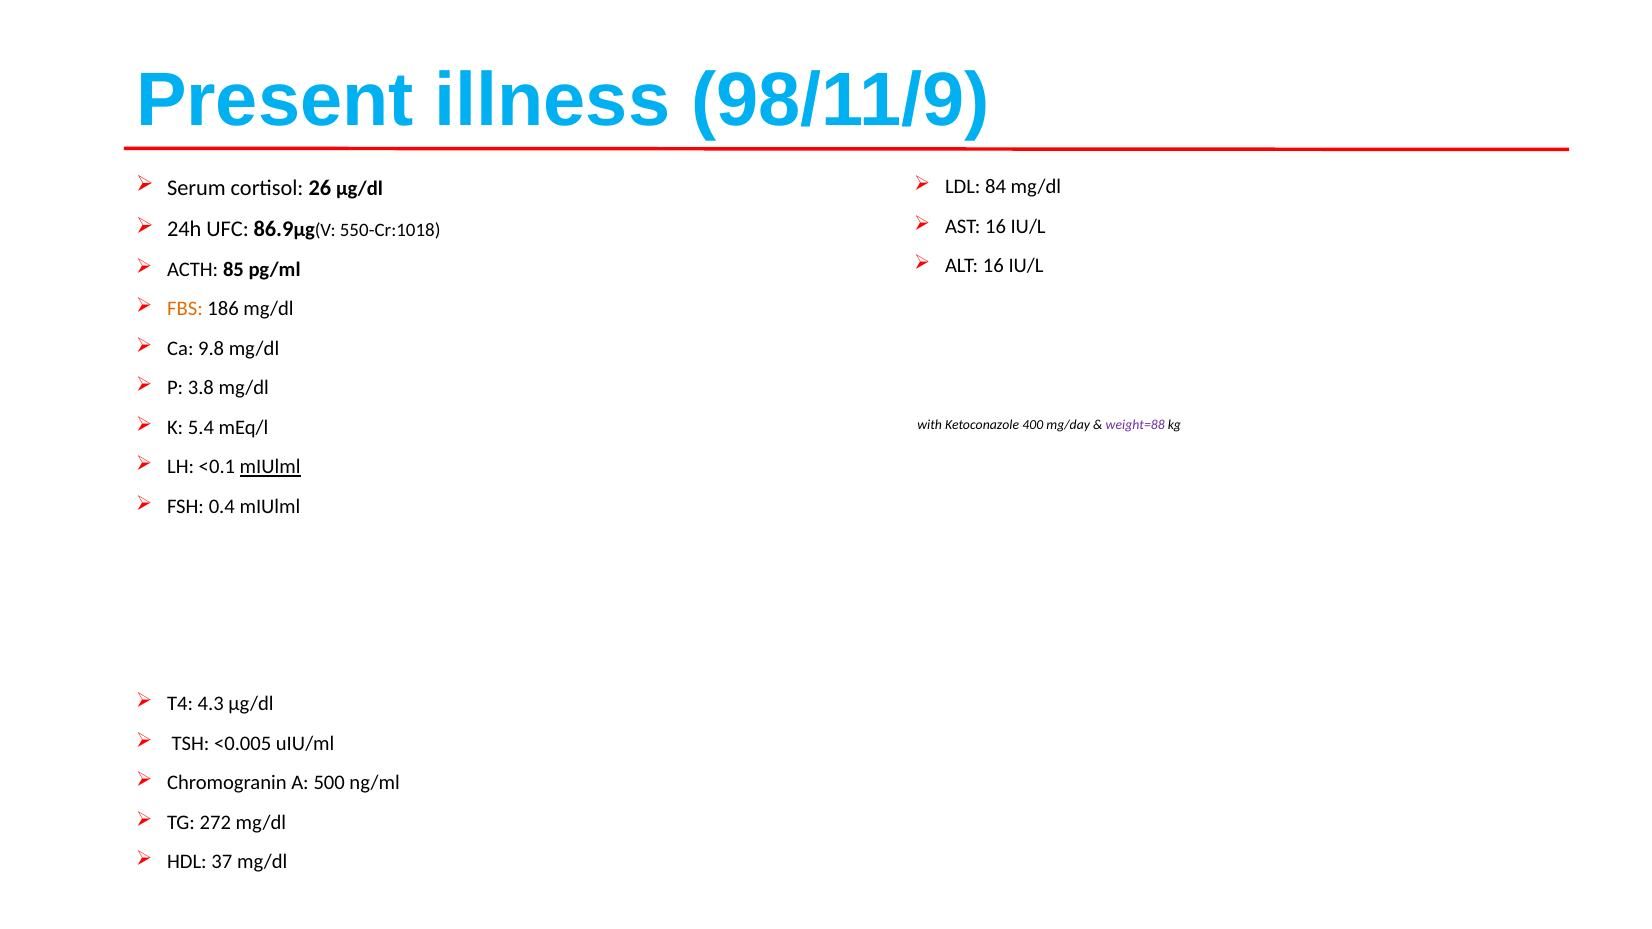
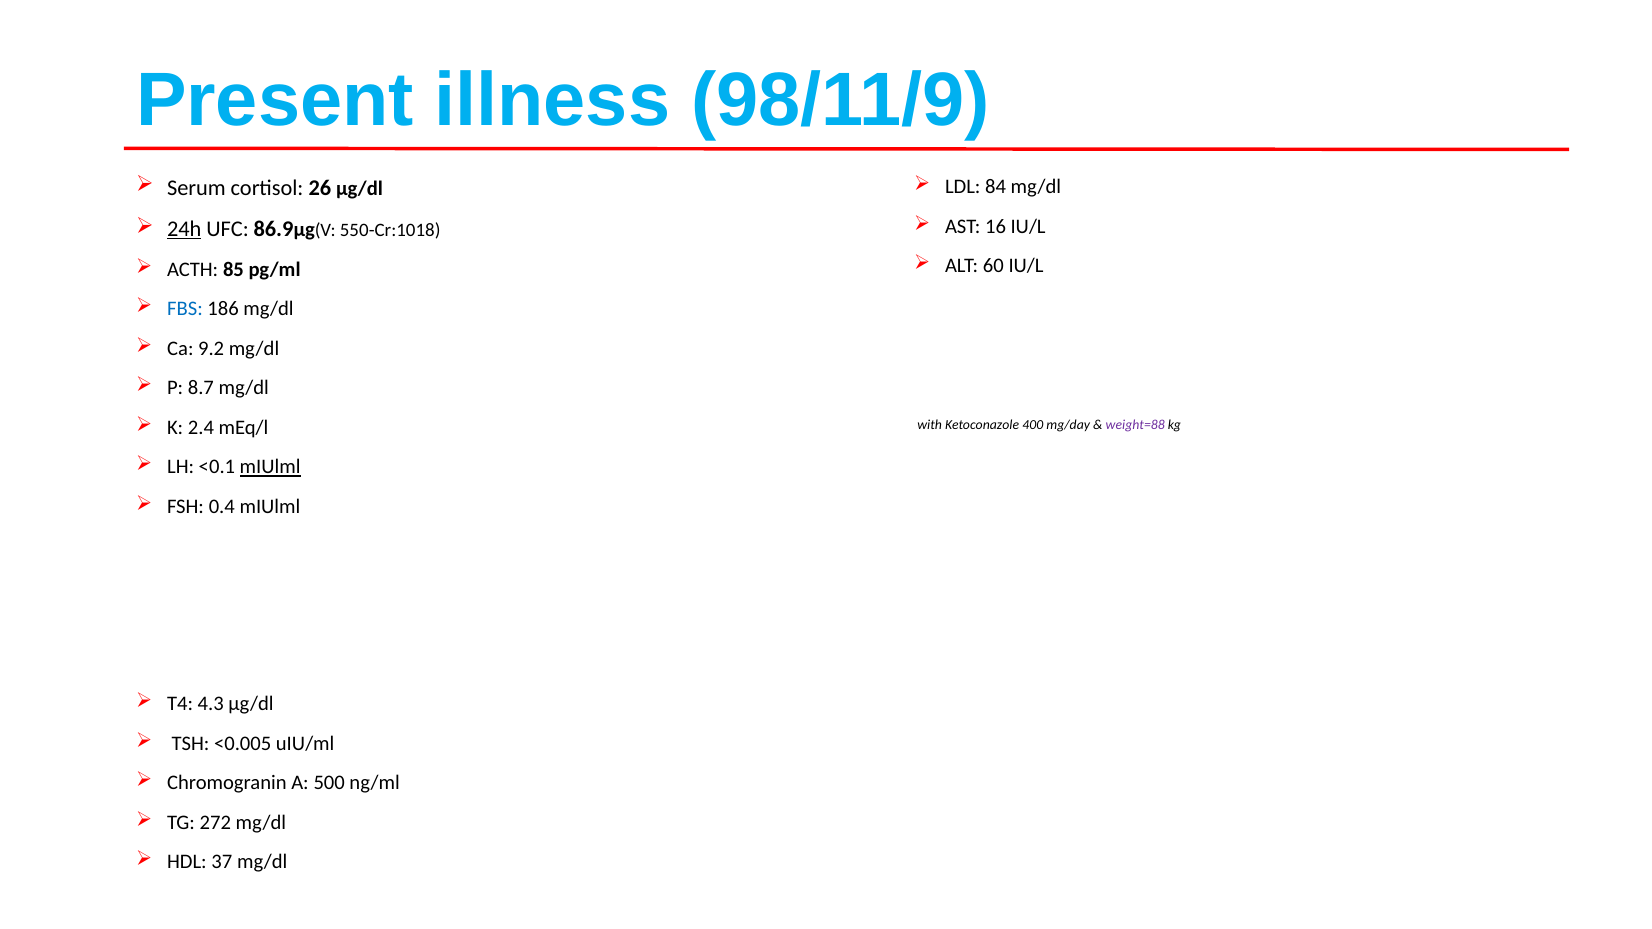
24h underline: none -> present
ALT 16: 16 -> 60
FBS colour: orange -> blue
9.8: 9.8 -> 9.2
3.8: 3.8 -> 8.7
5.4: 5.4 -> 2.4
